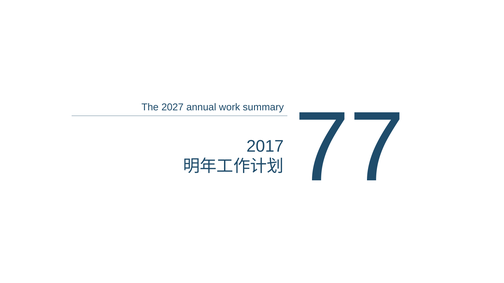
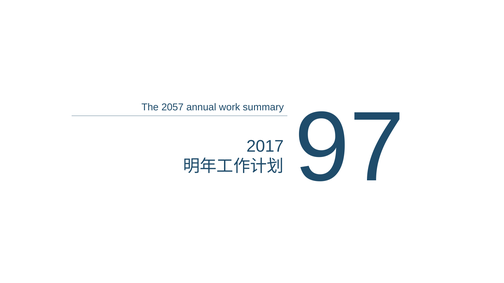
2027: 2027 -> 2057
77: 77 -> 97
